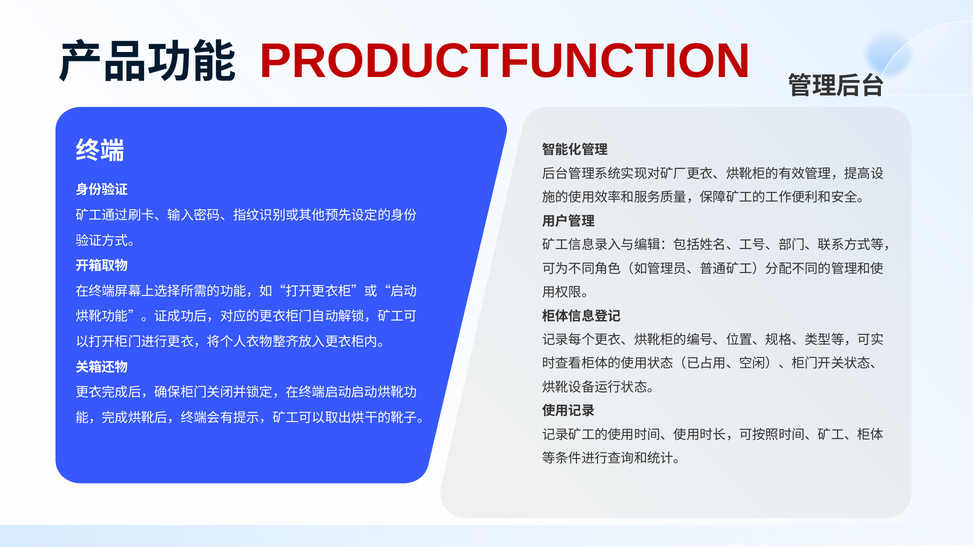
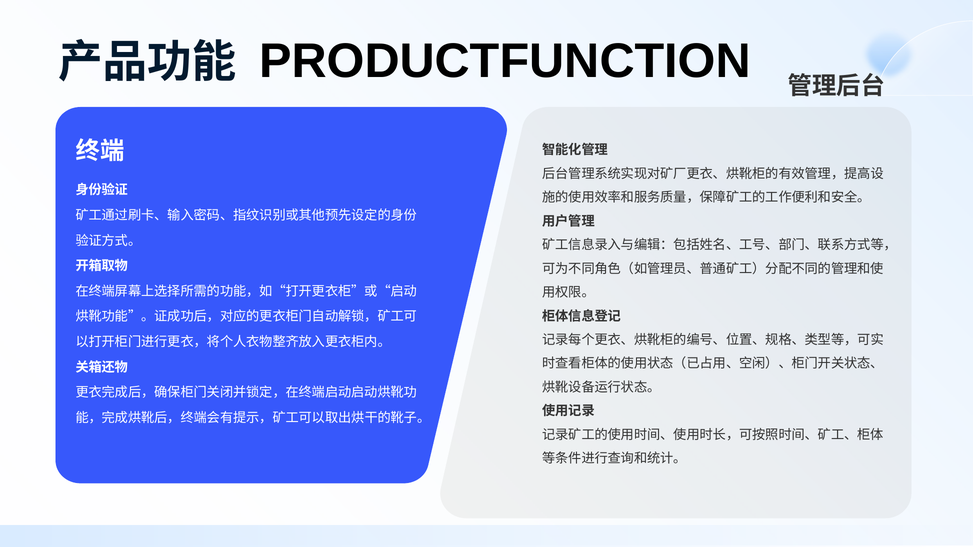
PRODUCTFUNCTION colour: red -> black
